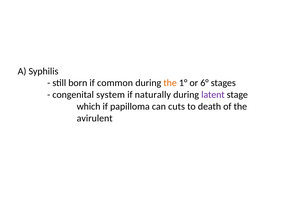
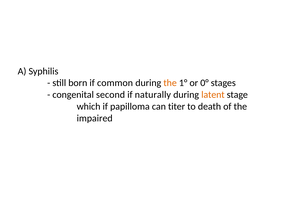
6°: 6° -> 0°
system: system -> second
latent colour: purple -> orange
cuts: cuts -> titer
avirulent: avirulent -> impaired
